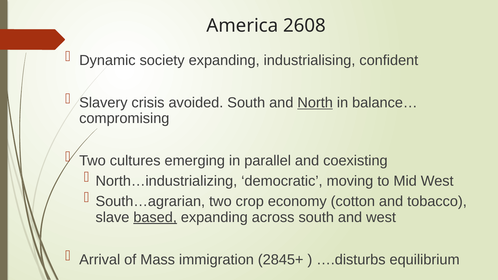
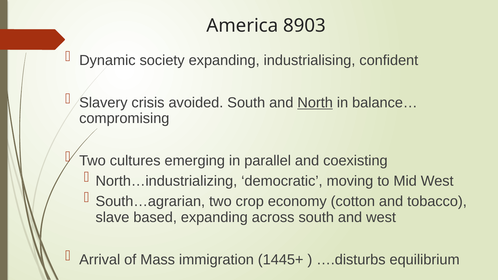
2608: 2608 -> 8903
based underline: present -> none
2845+: 2845+ -> 1445+
